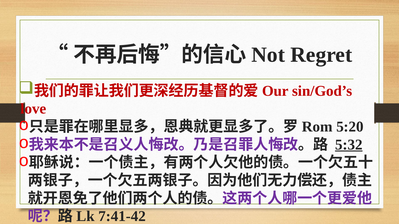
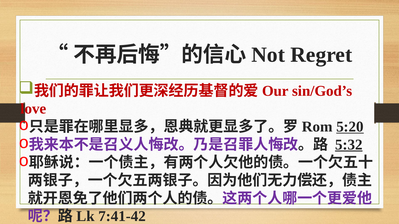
5:20 underline: none -> present
